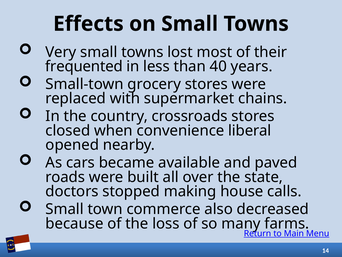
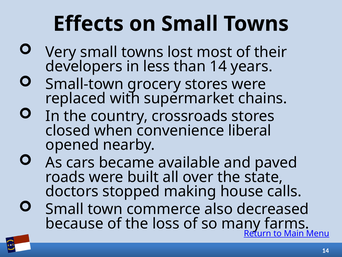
frequented: frequented -> developers
than 40: 40 -> 14
